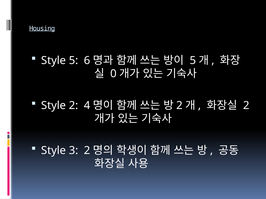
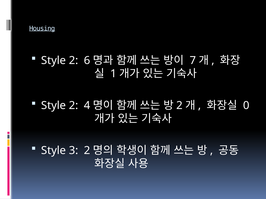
5 at (74, 61): 5 -> 2
5 at (193, 61): 5 -> 7
0: 0 -> 1
2 at (246, 106): 2 -> 0
